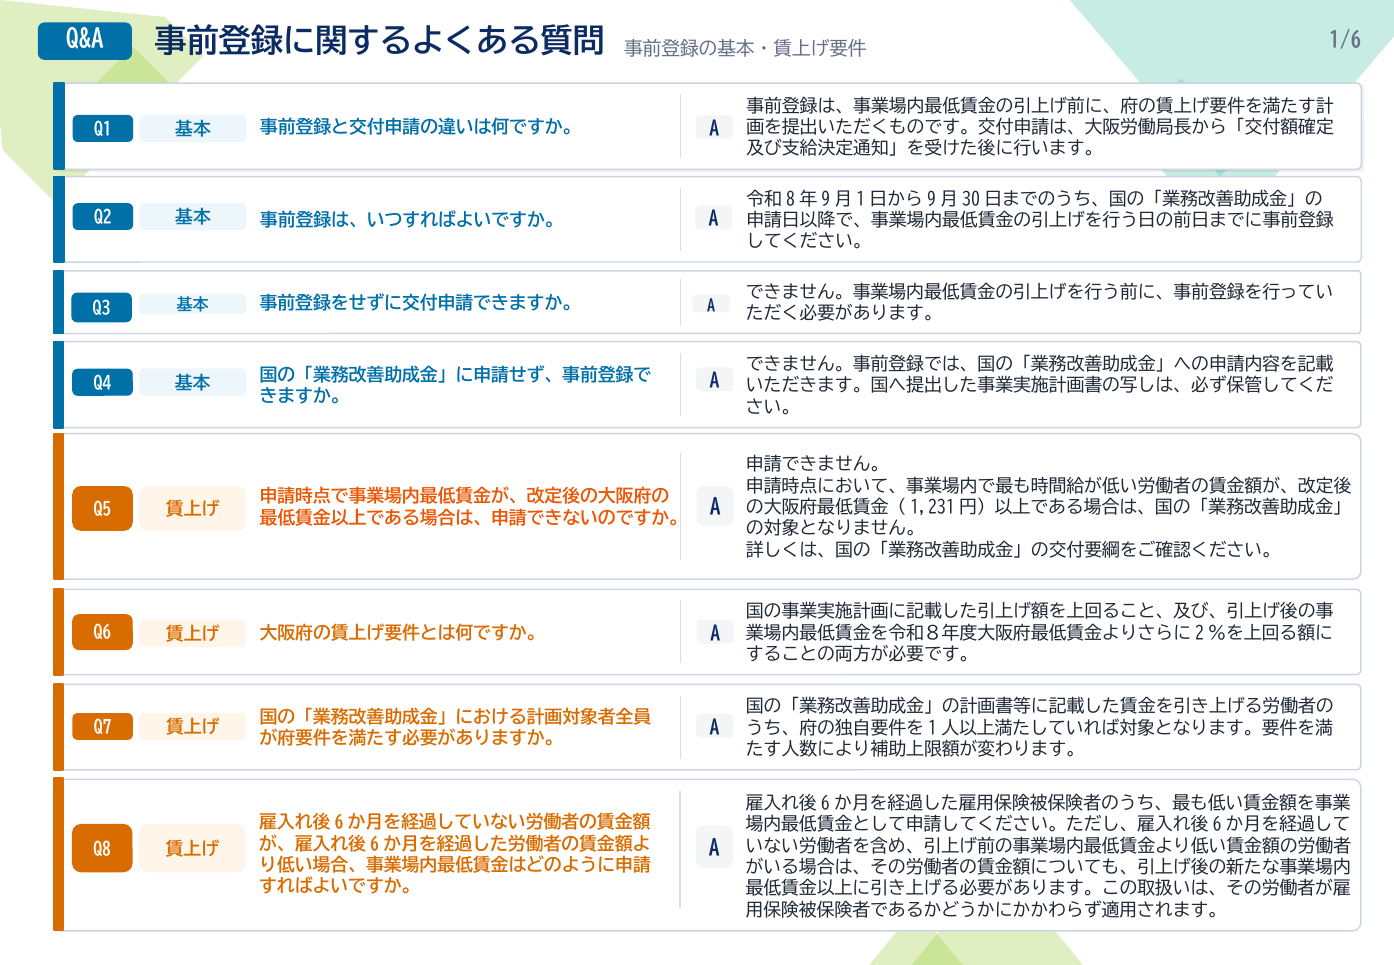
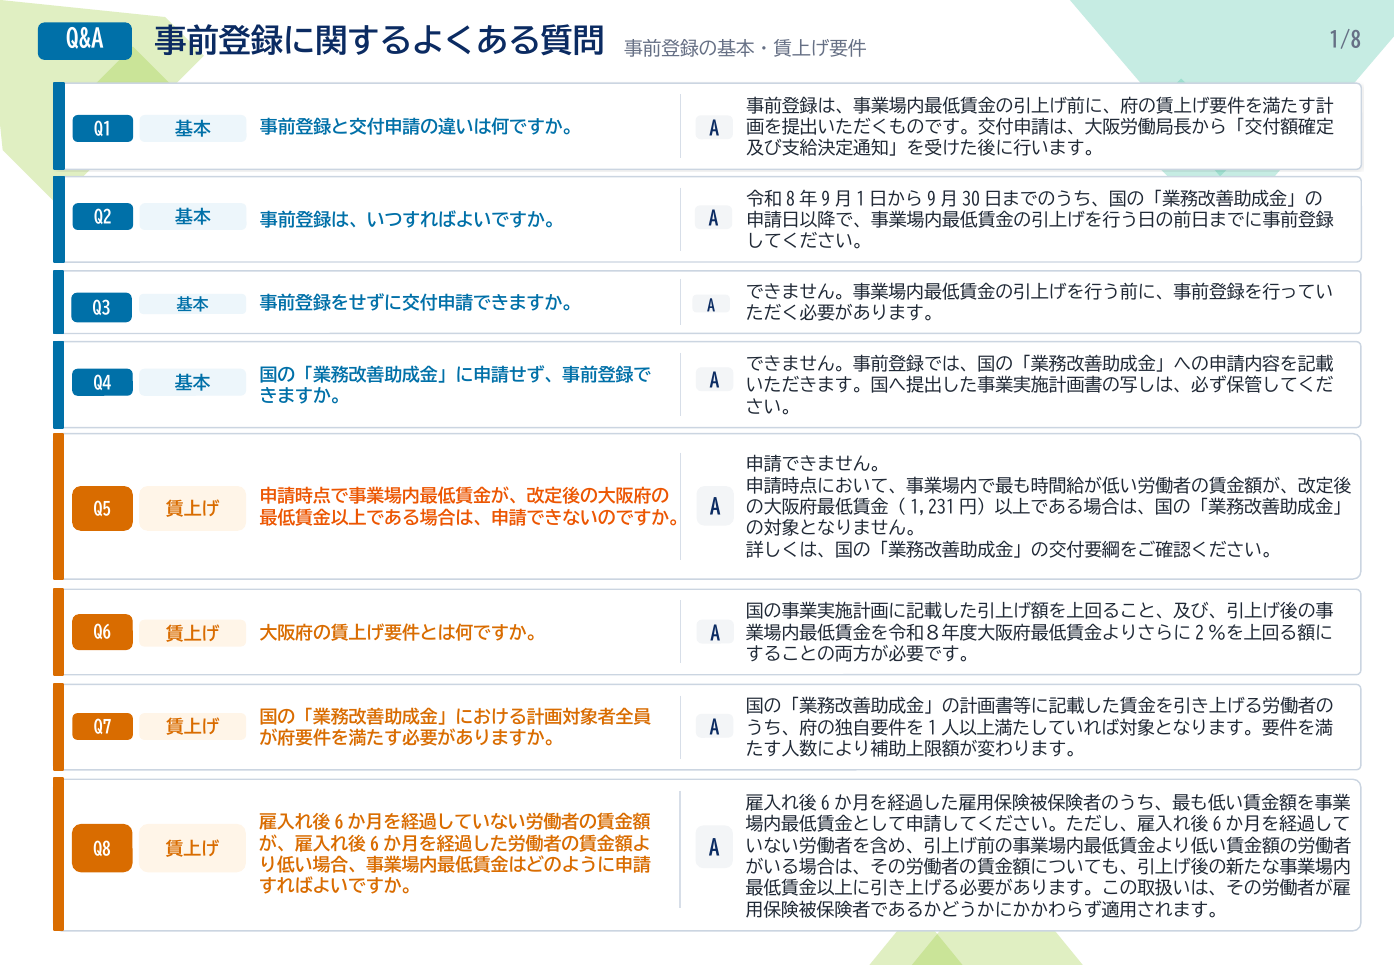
1/6: 1/6 -> 1/8
